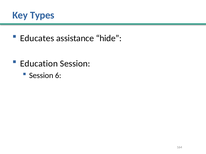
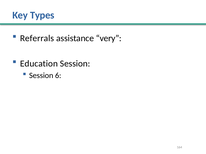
Educates: Educates -> Referrals
hide: hide -> very
